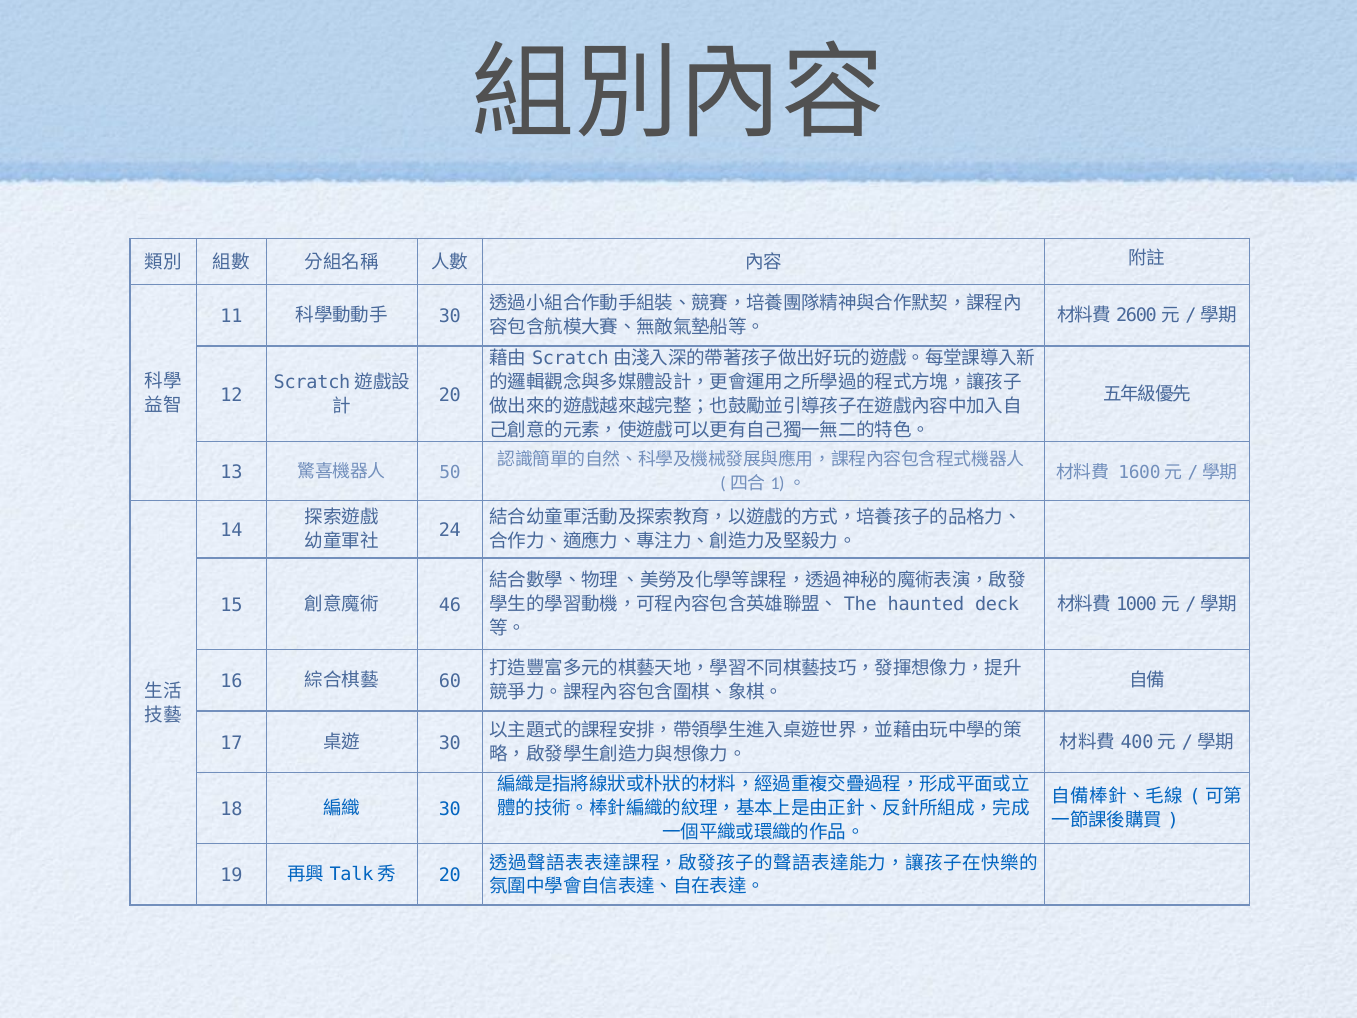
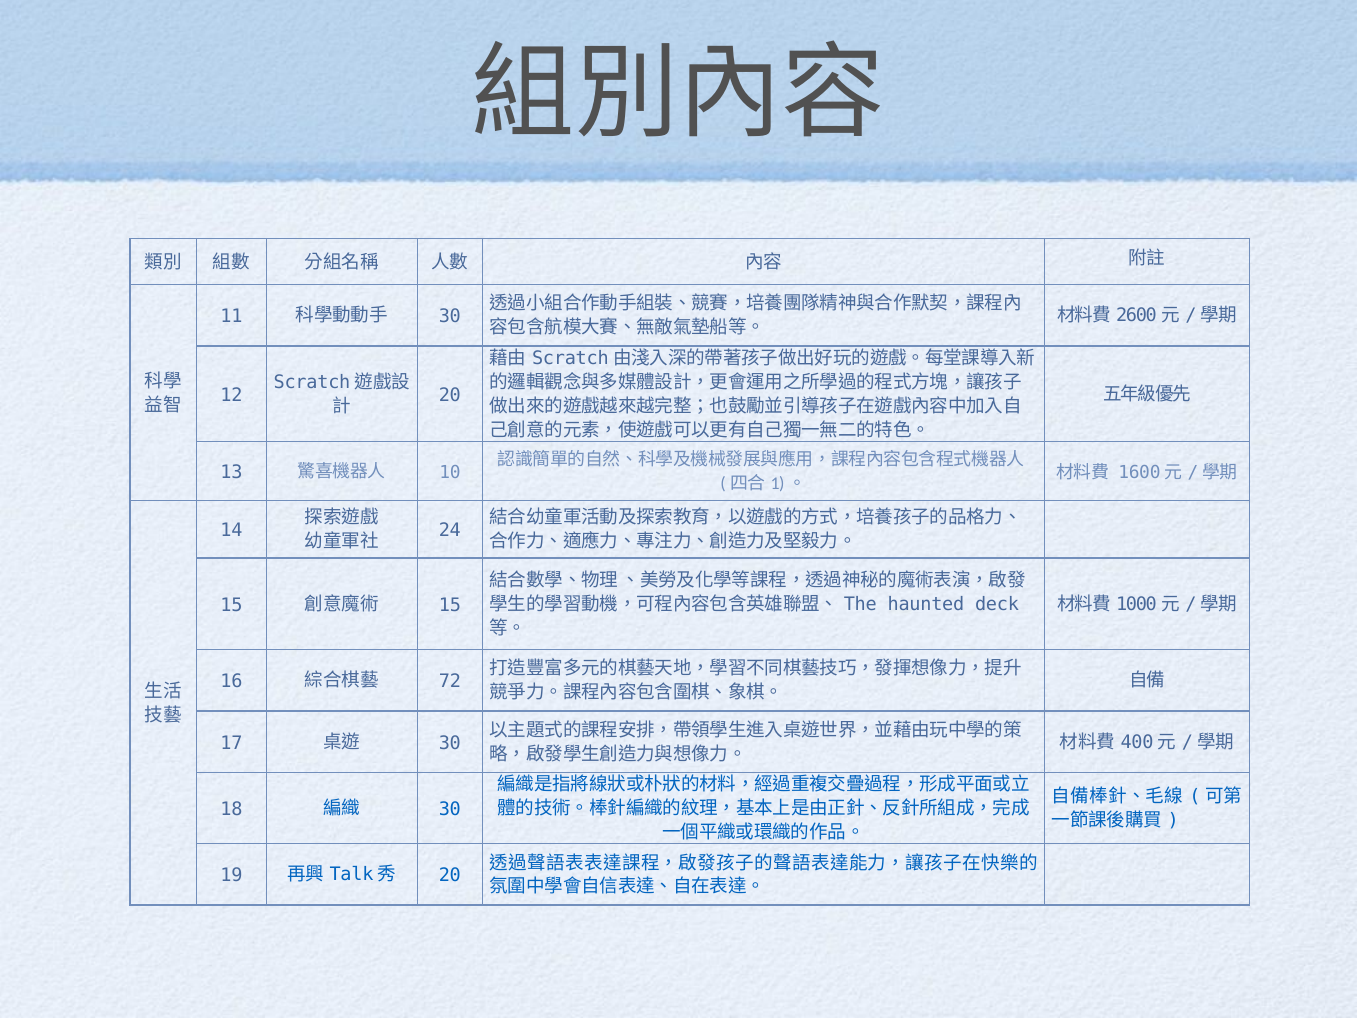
50: 50 -> 10
46 at (450, 605): 46 -> 15
60: 60 -> 72
